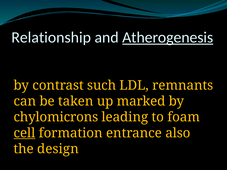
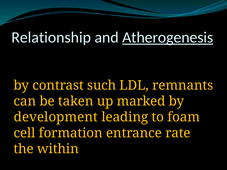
chylomicrons: chylomicrons -> development
cell underline: present -> none
also: also -> rate
design: design -> within
